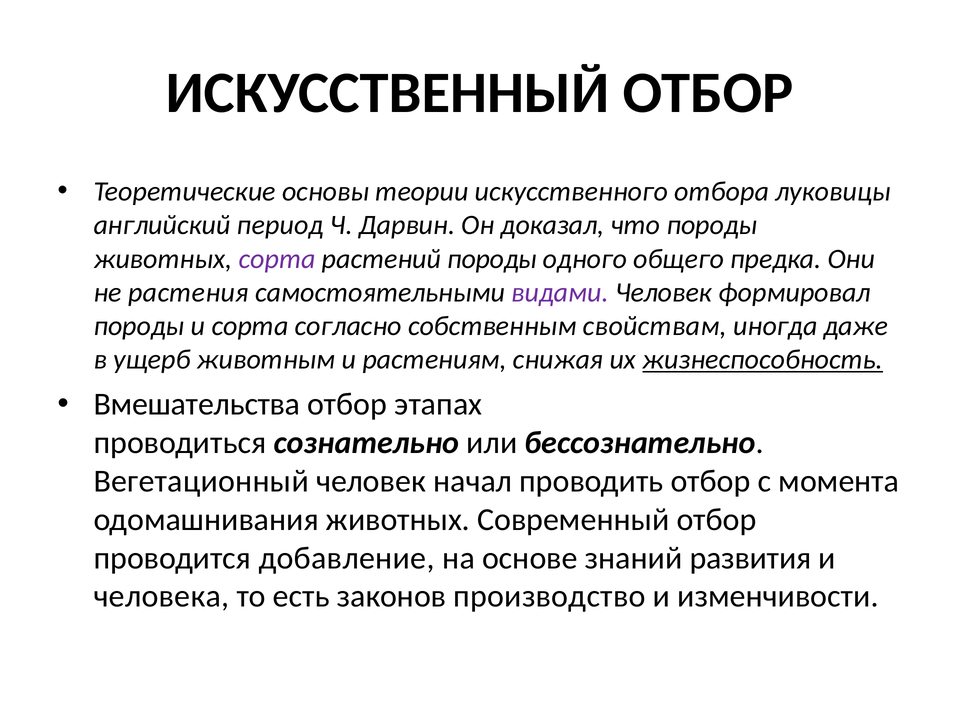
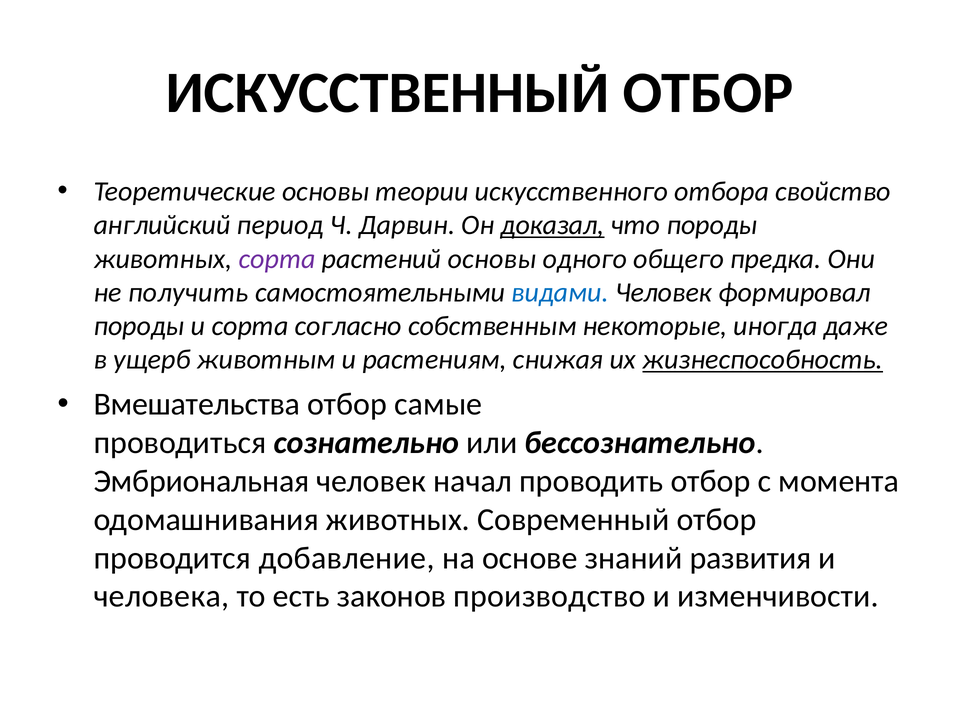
луковицы: луковицы -> свойство
доказал underline: none -> present
растений породы: породы -> основы
растения: растения -> получить
видами colour: purple -> blue
свойствам: свойствам -> некоторые
этапах: этапах -> самые
Вегетационный: Вегетационный -> Эмбриональная
